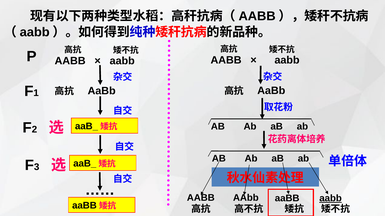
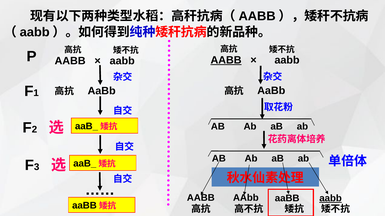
AABB at (226, 60) underline: none -> present
